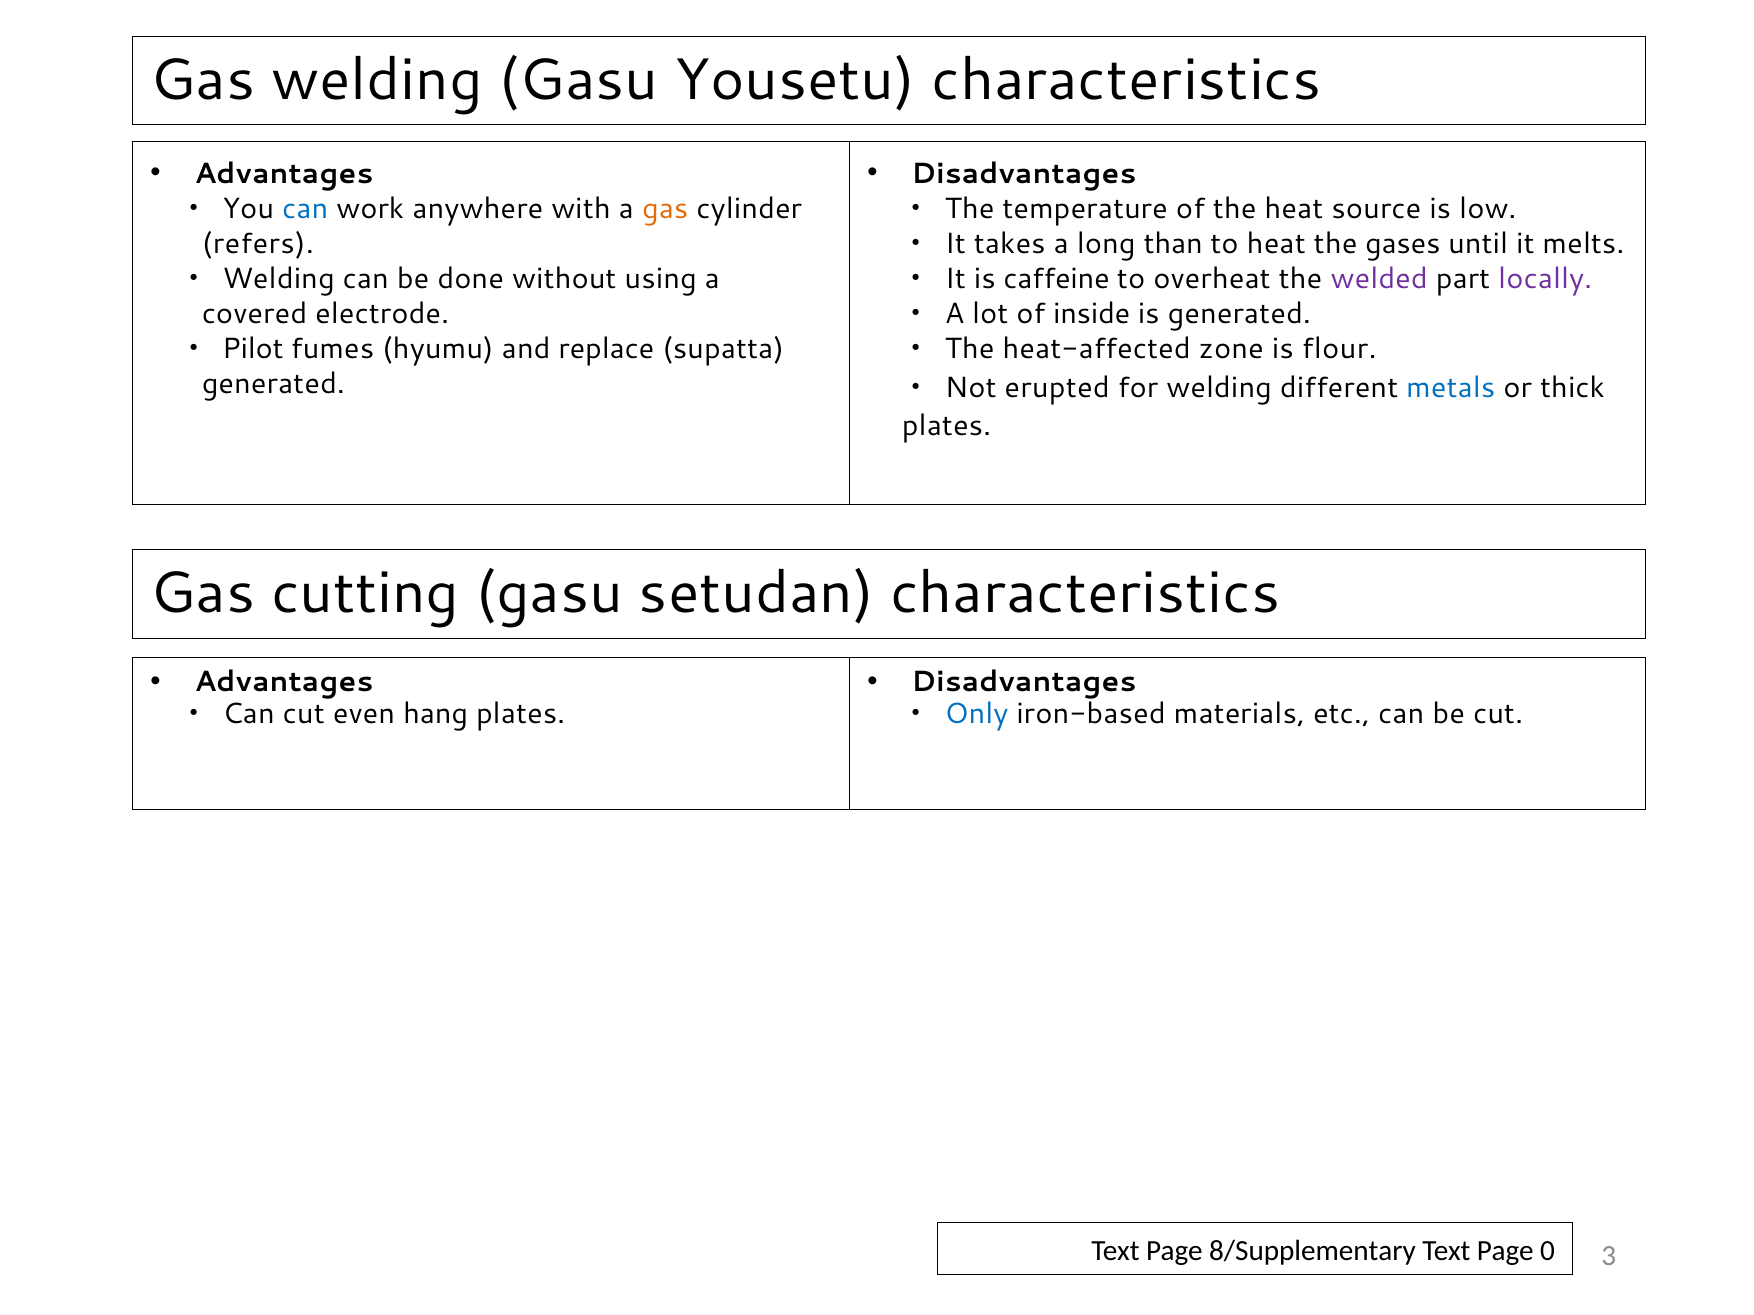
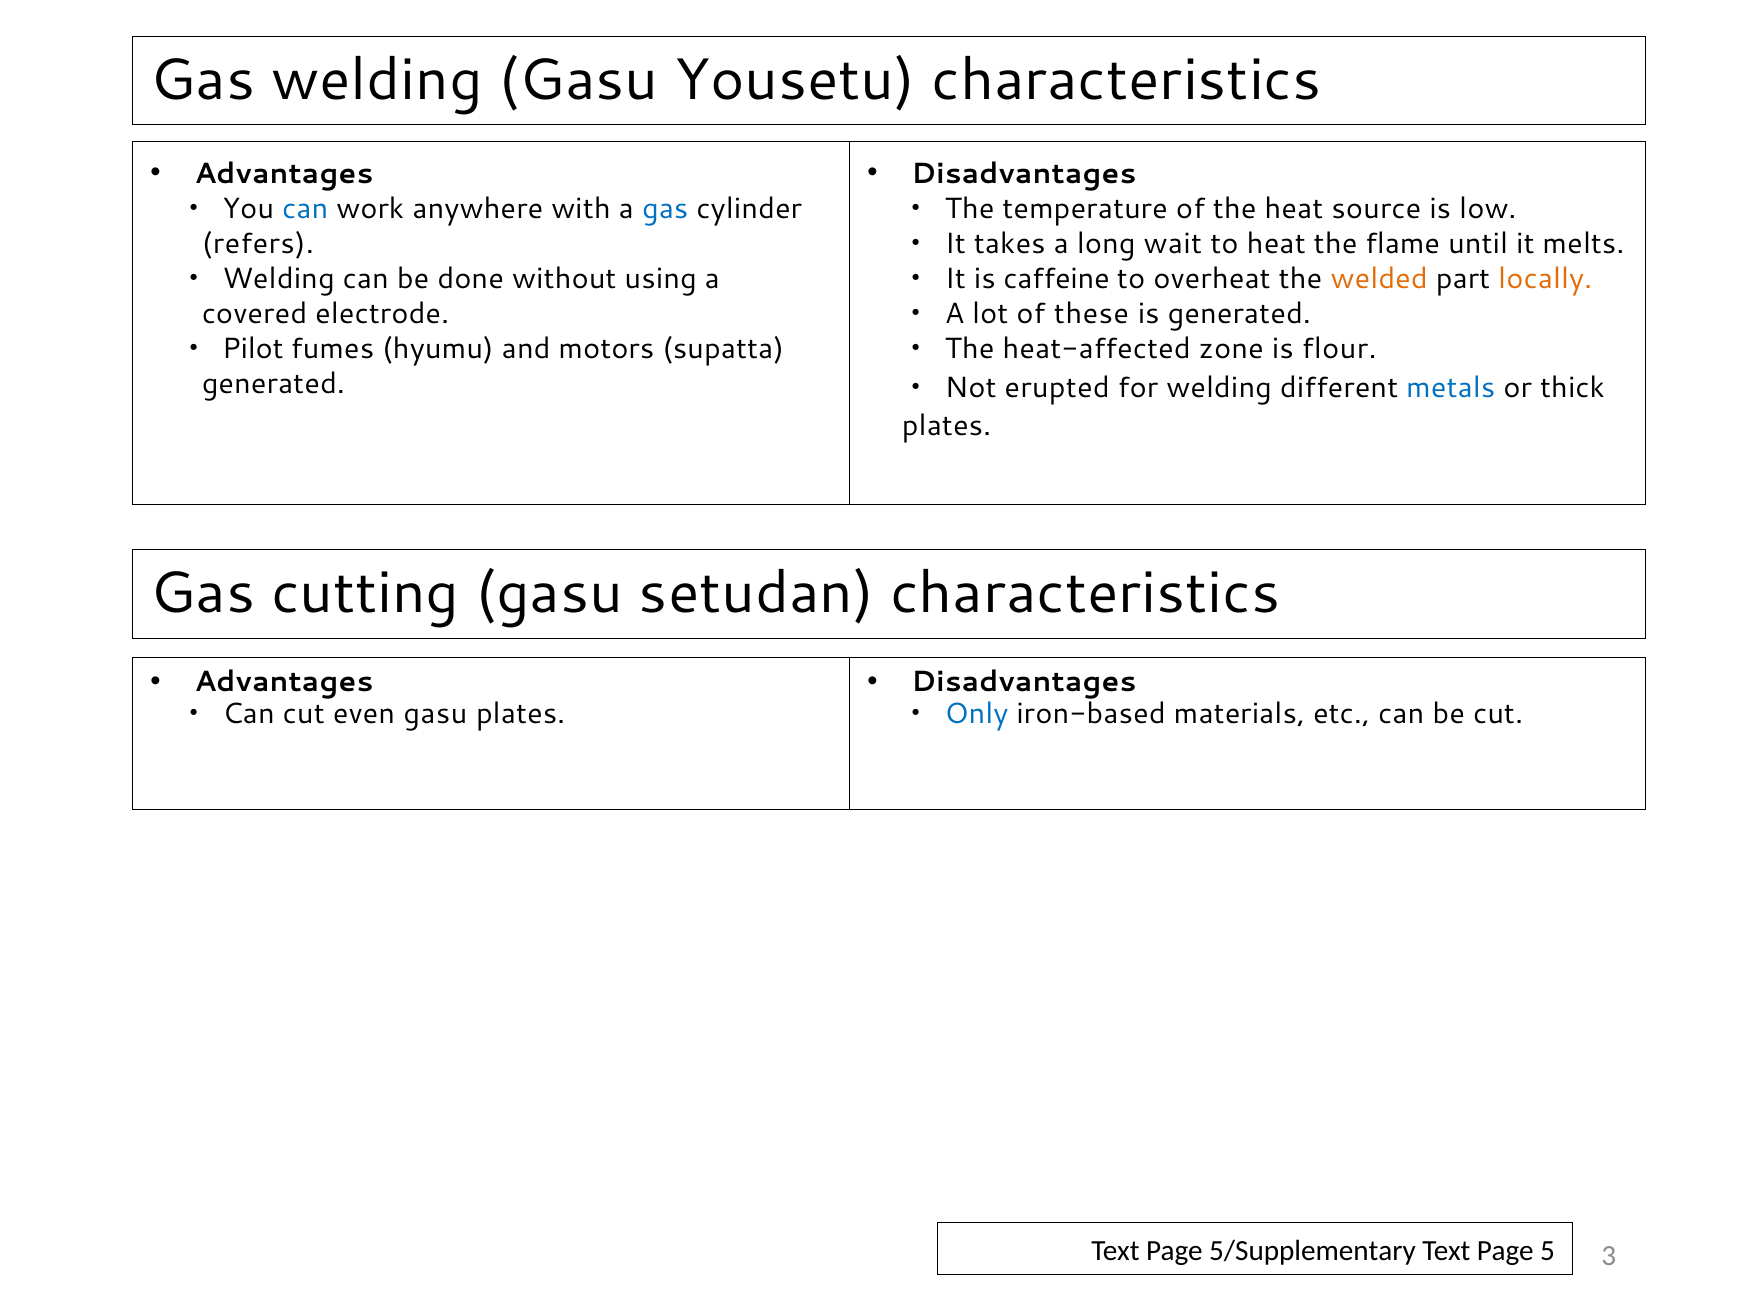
gas at (665, 209) colour: orange -> blue
than: than -> wait
gases: gases -> flame
welded colour: purple -> orange
locally colour: purple -> orange
inside: inside -> these
replace: replace -> motors
even hang: hang -> gasu
8/Supplementary: 8/Supplementary -> 5/Supplementary
0: 0 -> 5
